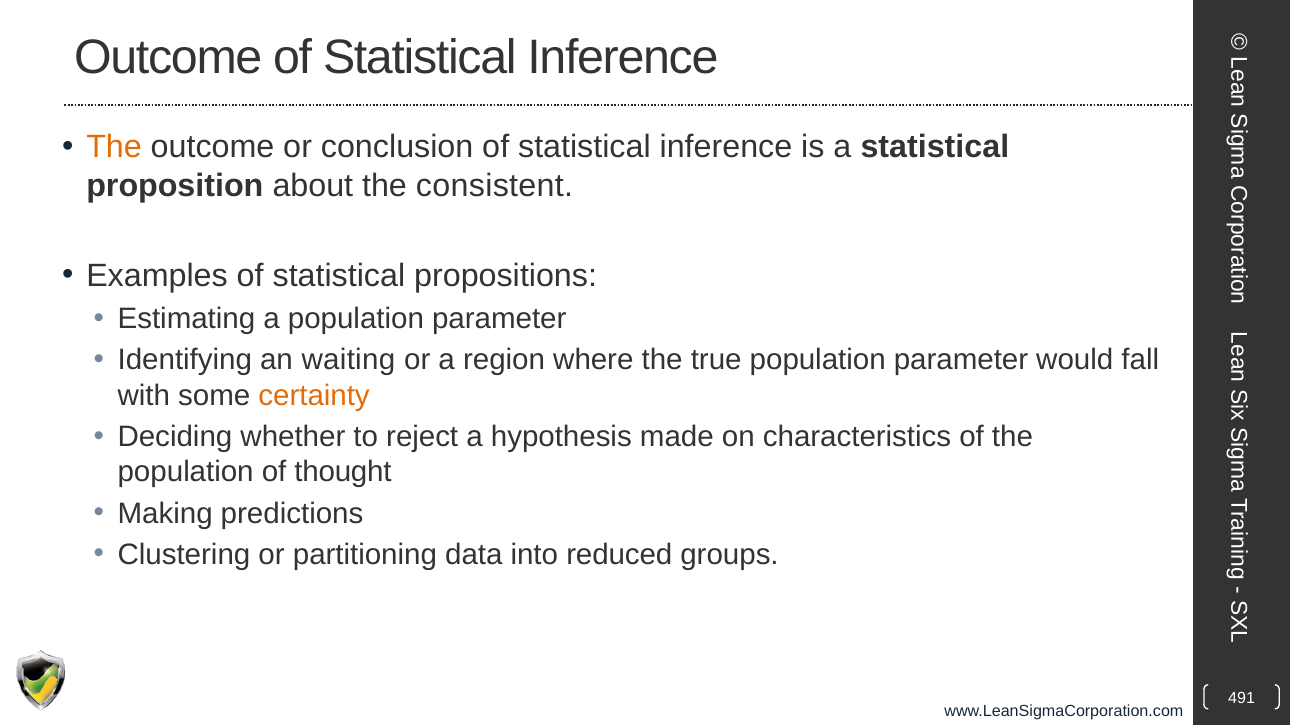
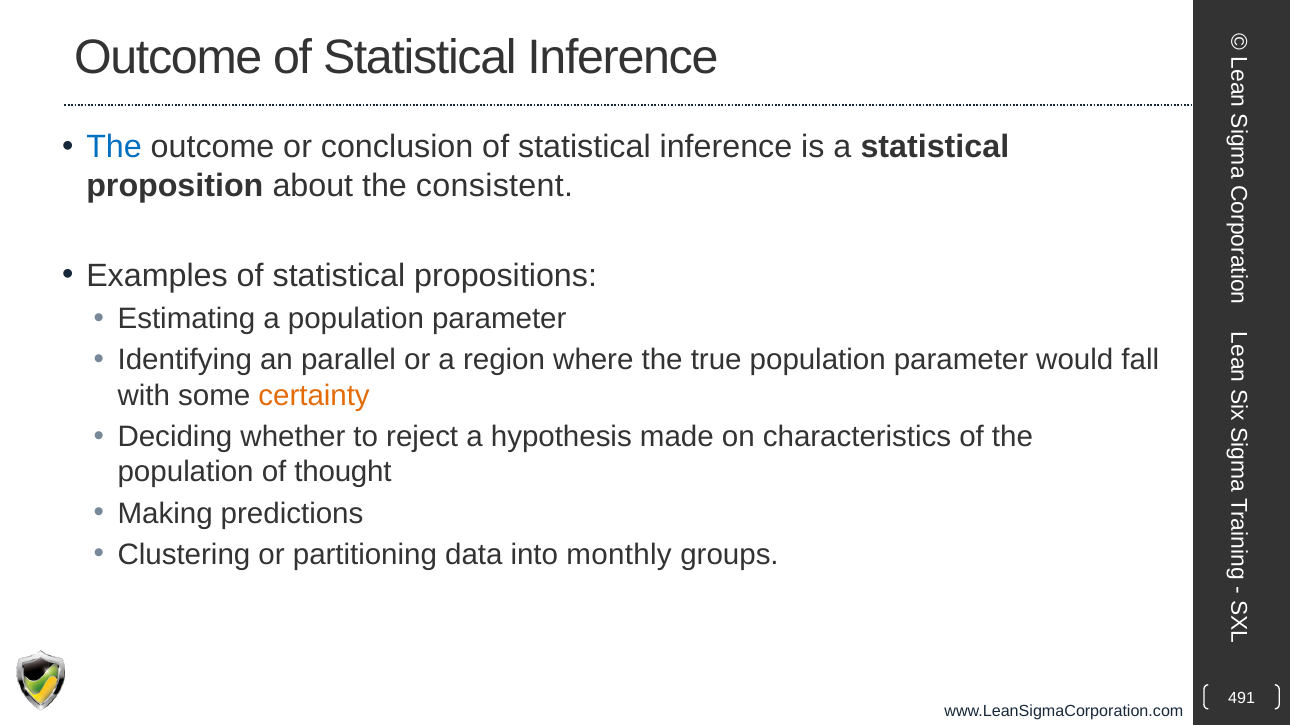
The at (114, 147) colour: orange -> blue
waiting: waiting -> parallel
reduced: reduced -> monthly
